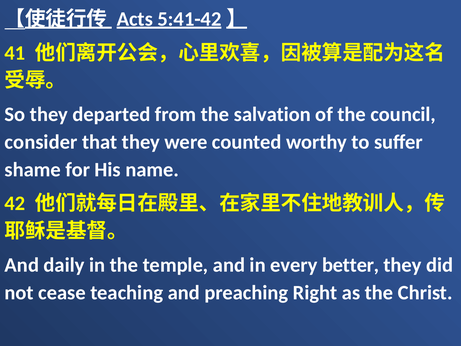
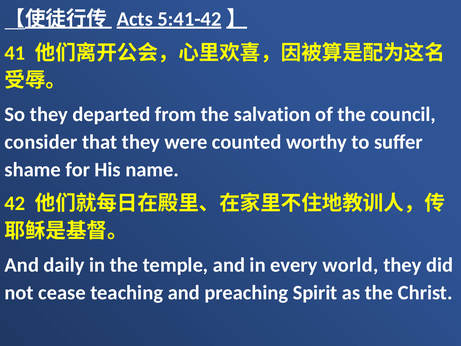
better: better -> world
Right: Right -> Spirit
